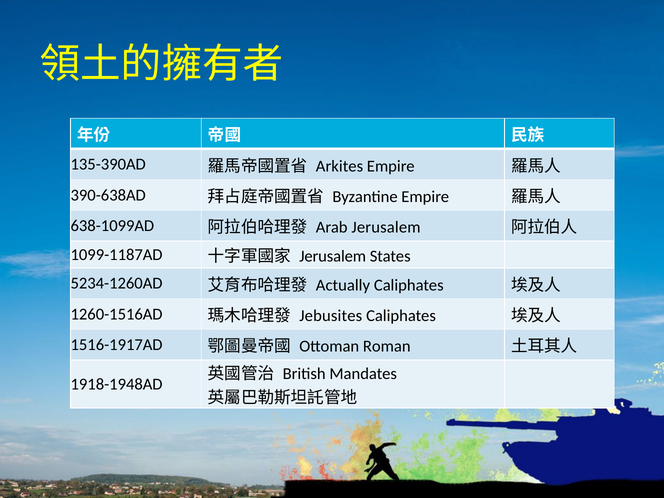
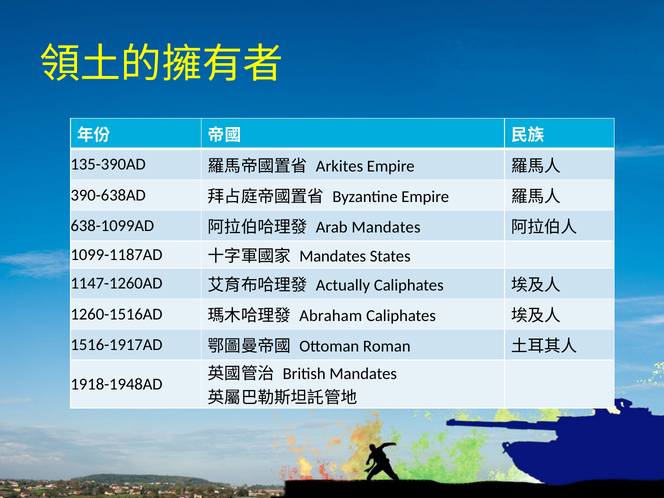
Arab Jerusalem: Jerusalem -> Mandates
Jerusalem at (333, 256): Jerusalem -> Mandates
5234-1260AD: 5234-1260AD -> 1147-1260AD
Jebusites: Jebusites -> Abraham
